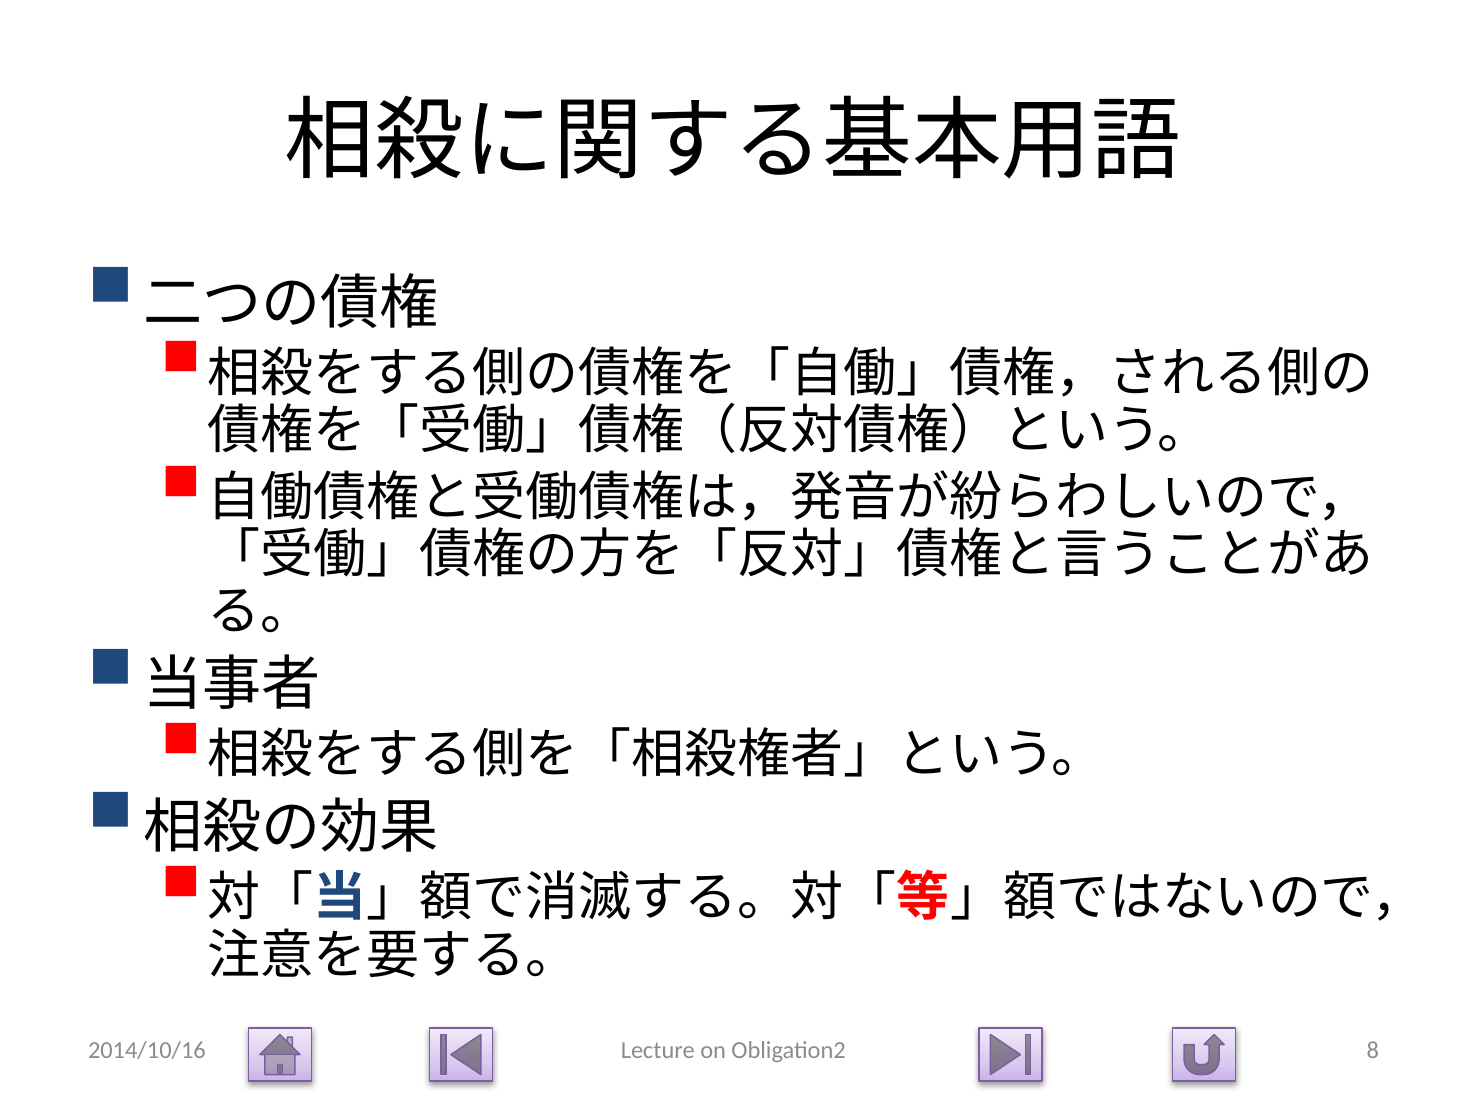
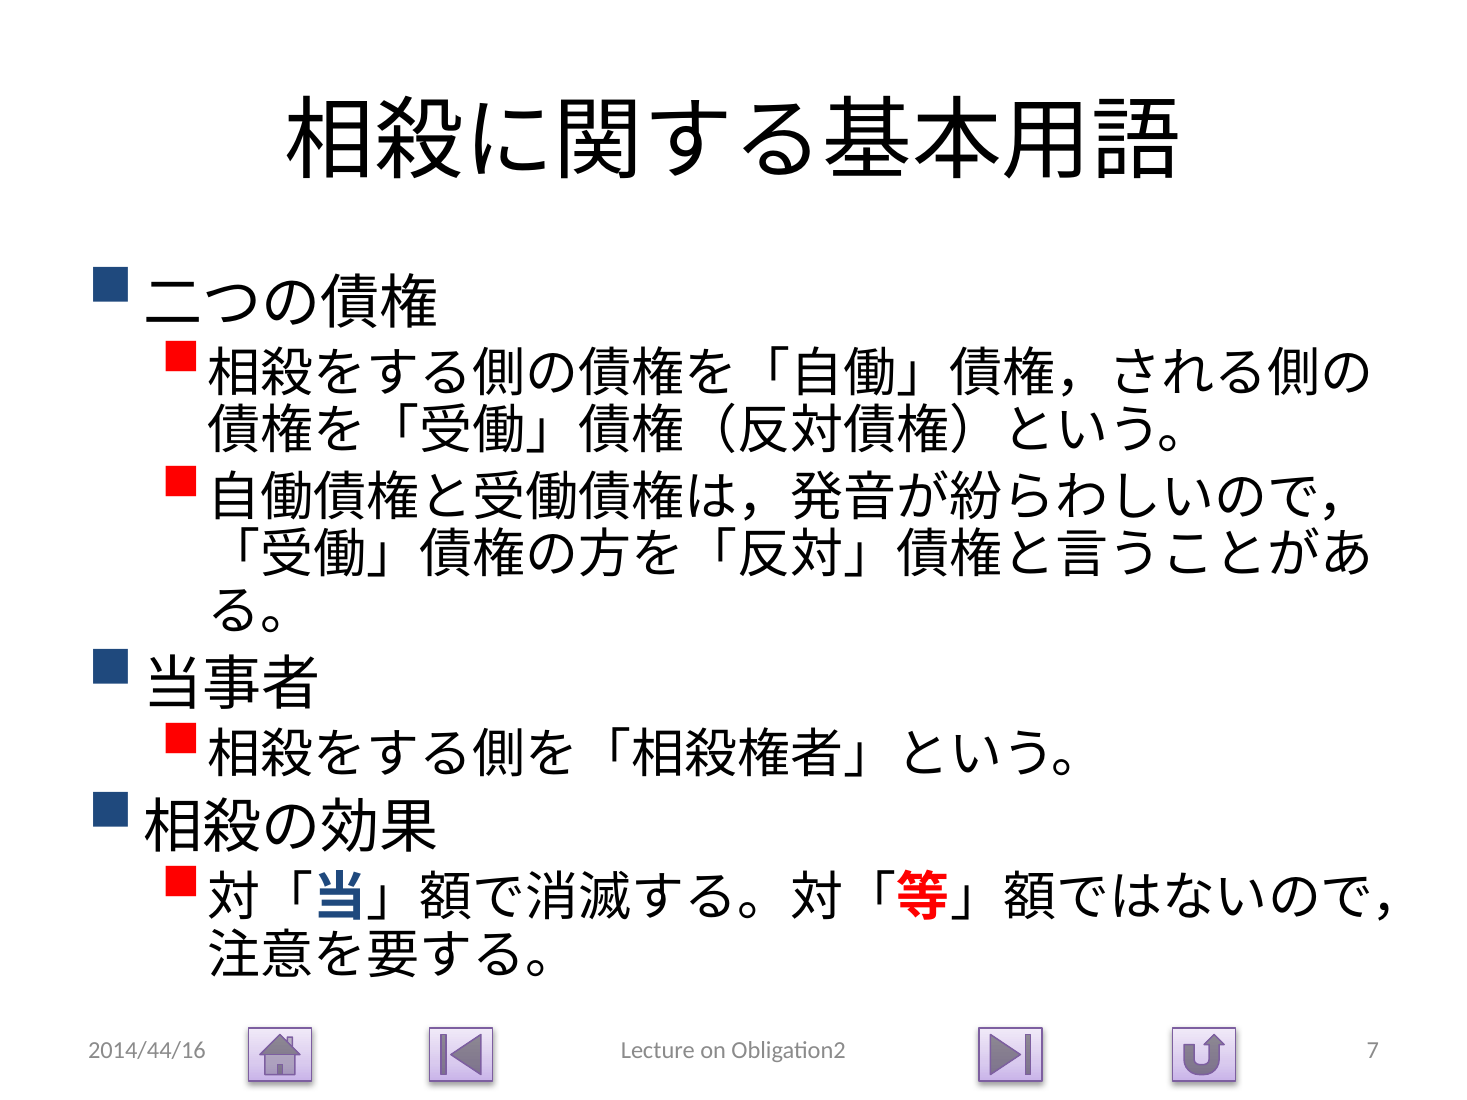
2014/10/16: 2014/10/16 -> 2014/44/16
8: 8 -> 7
